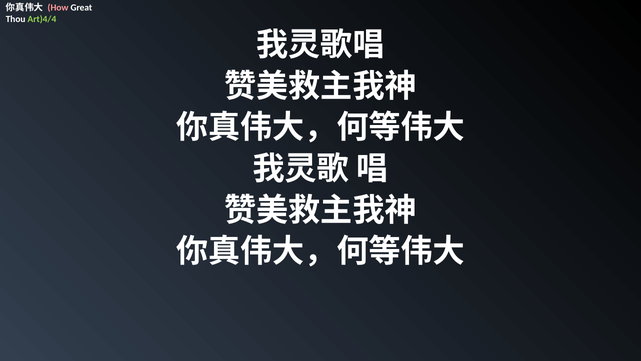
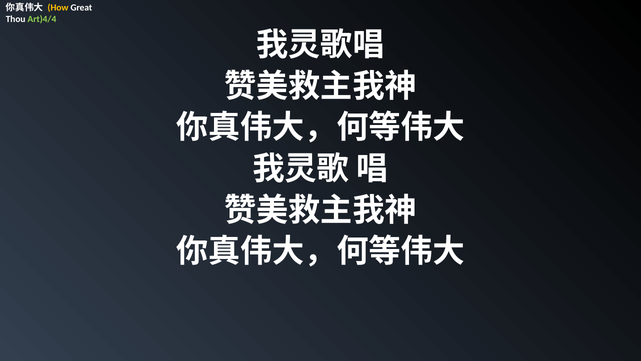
How colour: pink -> yellow
